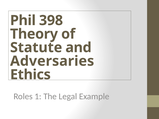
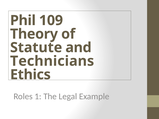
398: 398 -> 109
Adversaries: Adversaries -> Technicians
